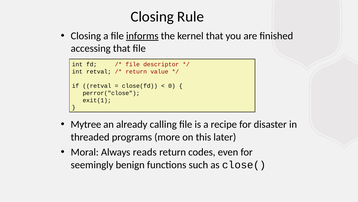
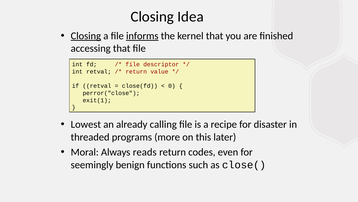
Rule: Rule -> Idea
Closing at (86, 36) underline: none -> present
Mytree: Mytree -> Lowest
